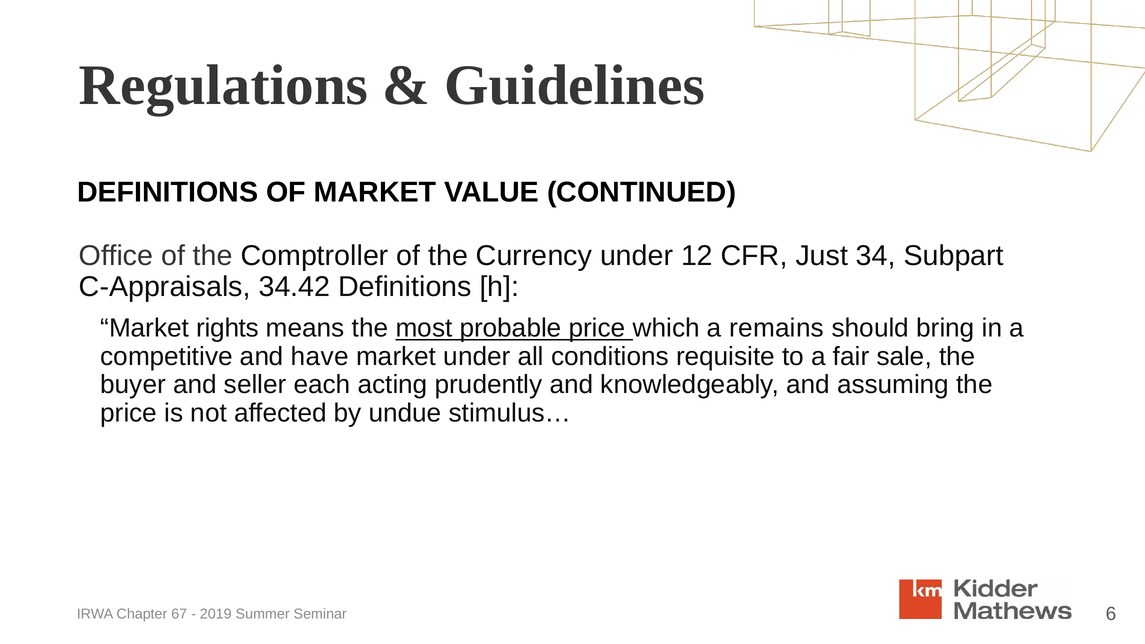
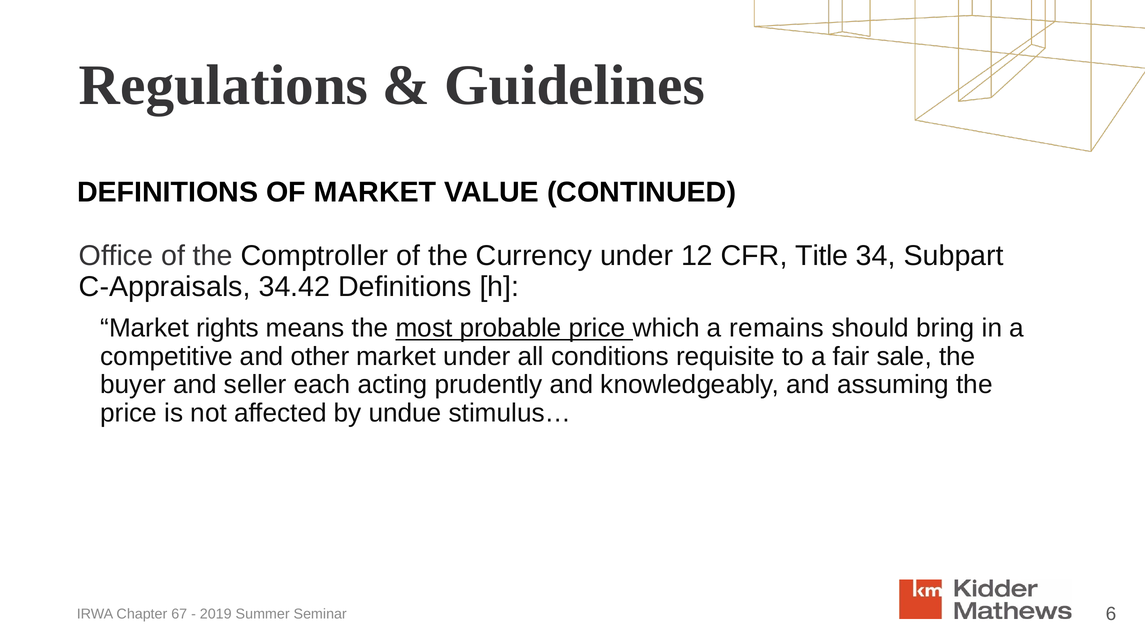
Just: Just -> Title
have: have -> other
